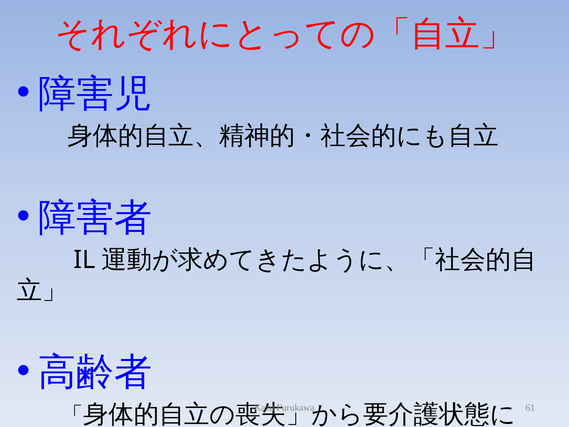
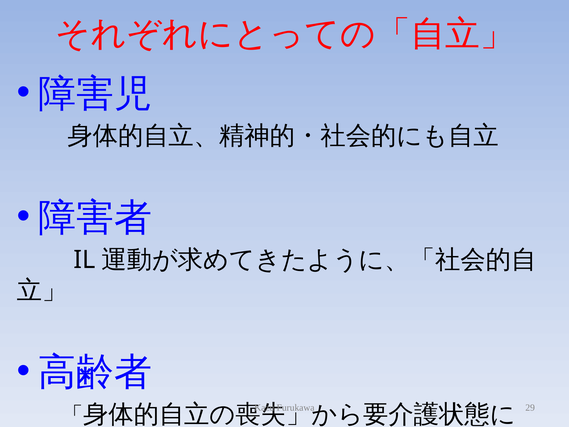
61: 61 -> 29
